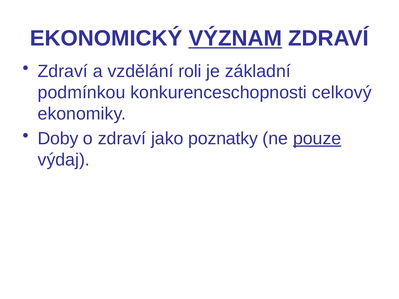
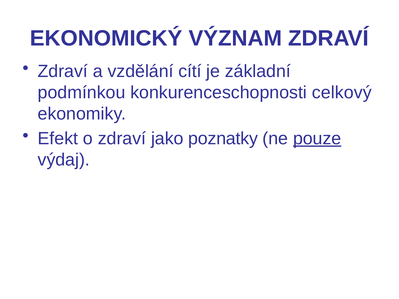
VÝZNAM underline: present -> none
roli: roli -> cítí
Doby: Doby -> Efekt
